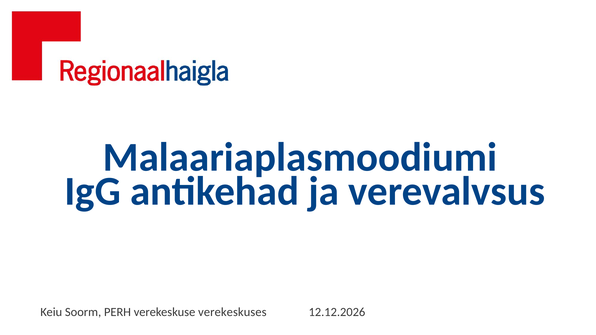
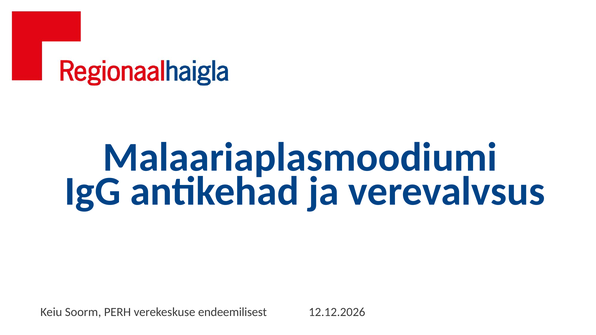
verekeskuses: verekeskuses -> endeemilisest
